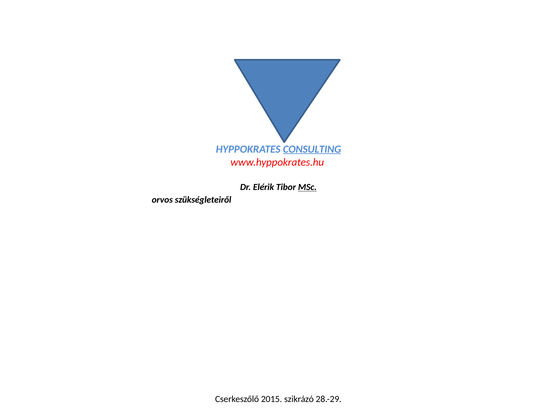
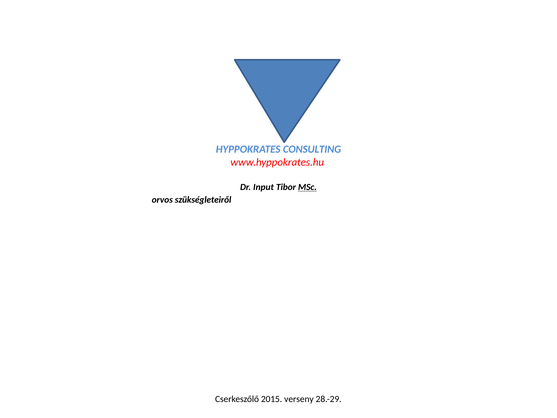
CONSULTING underline: present -> none
Elérik: Elérik -> Input
szikrázó: szikrázó -> verseny
